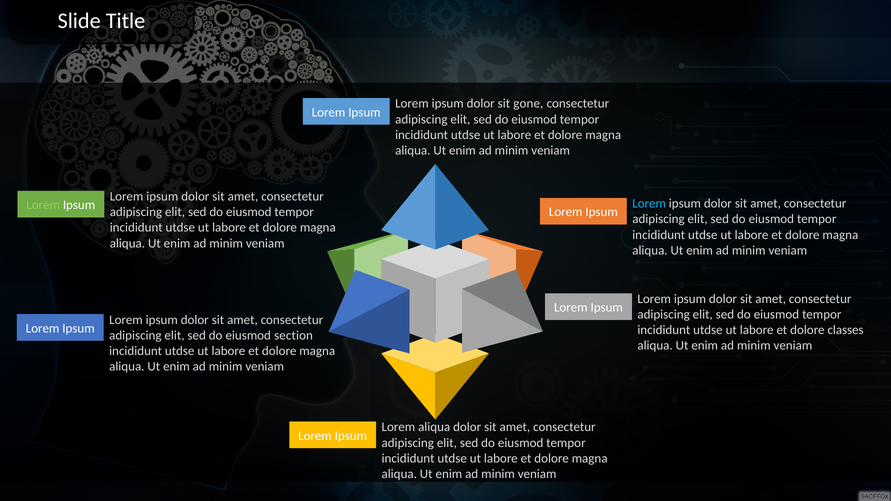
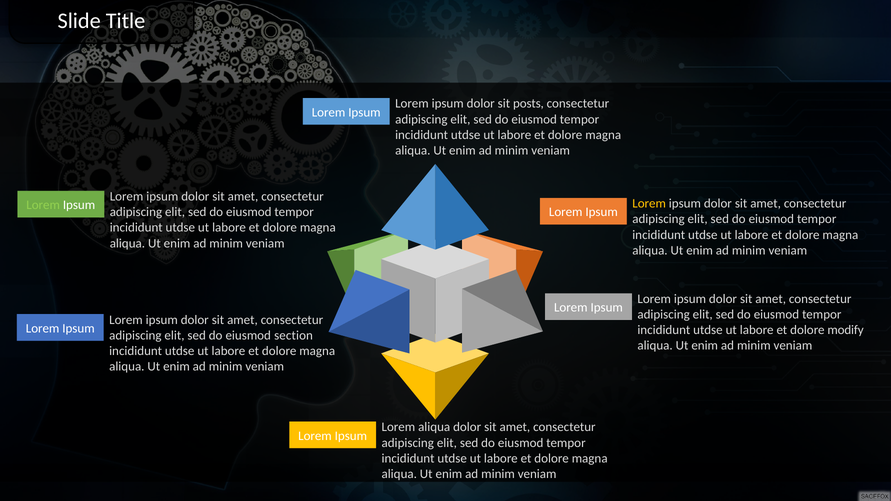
gone: gone -> posts
Lorem at (649, 204) colour: light blue -> yellow
classes: classes -> modify
